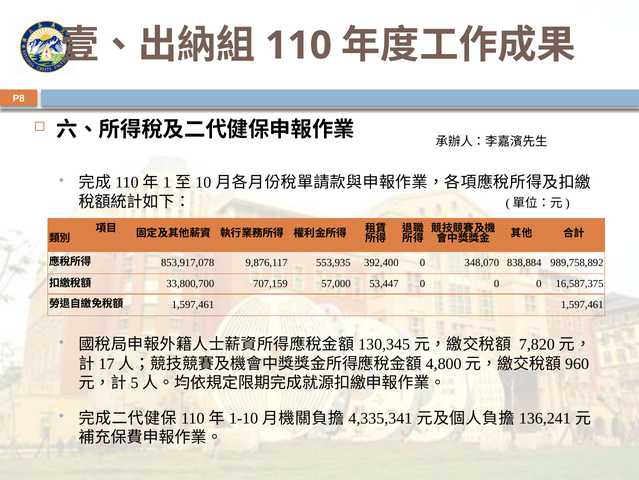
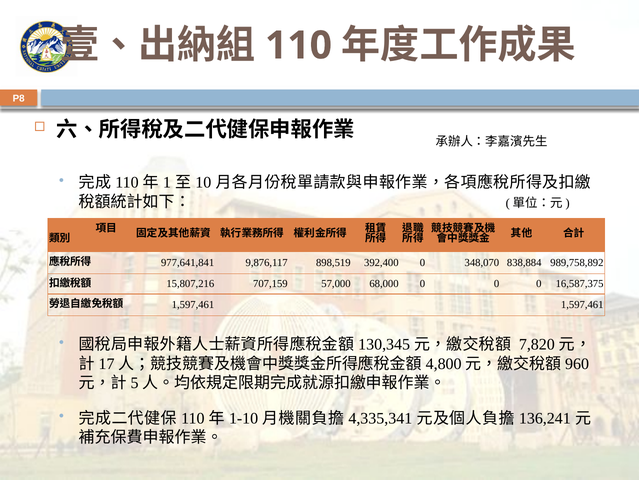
853,917,078: 853,917,078 -> 977,641,841
553,935: 553,935 -> 898,519
33,800,700: 33,800,700 -> 15,807,216
53,447: 53,447 -> 68,000
